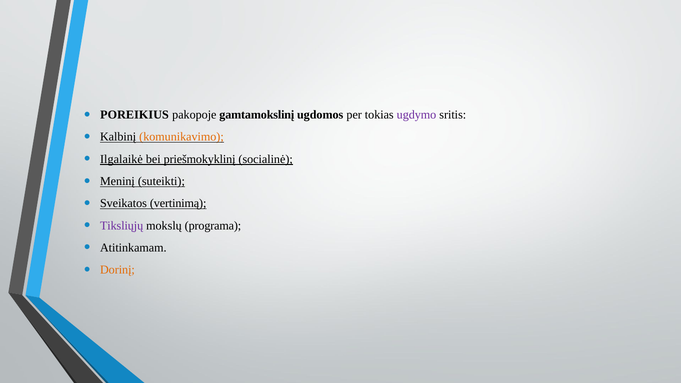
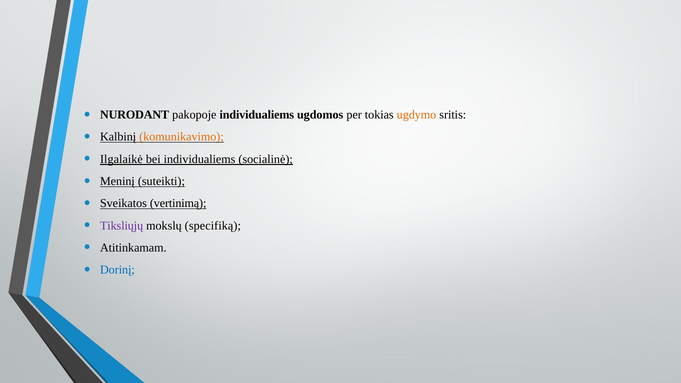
POREIKIUS: POREIKIUS -> NURODANT
pakopoje gamtamokslinį: gamtamokslinį -> individualiems
ugdymo colour: purple -> orange
bei priešmokyklinį: priešmokyklinį -> individualiems
programa: programa -> specifiką
Dorinį colour: orange -> blue
